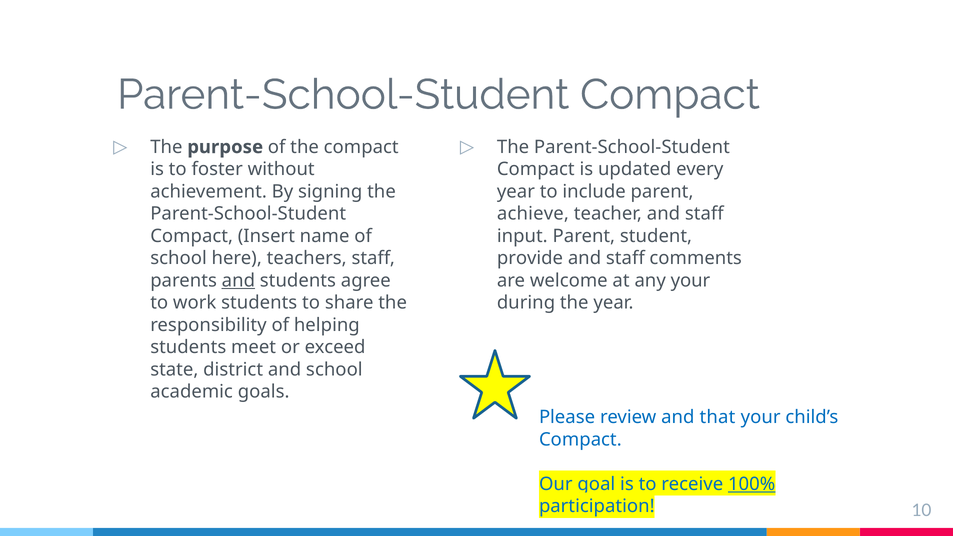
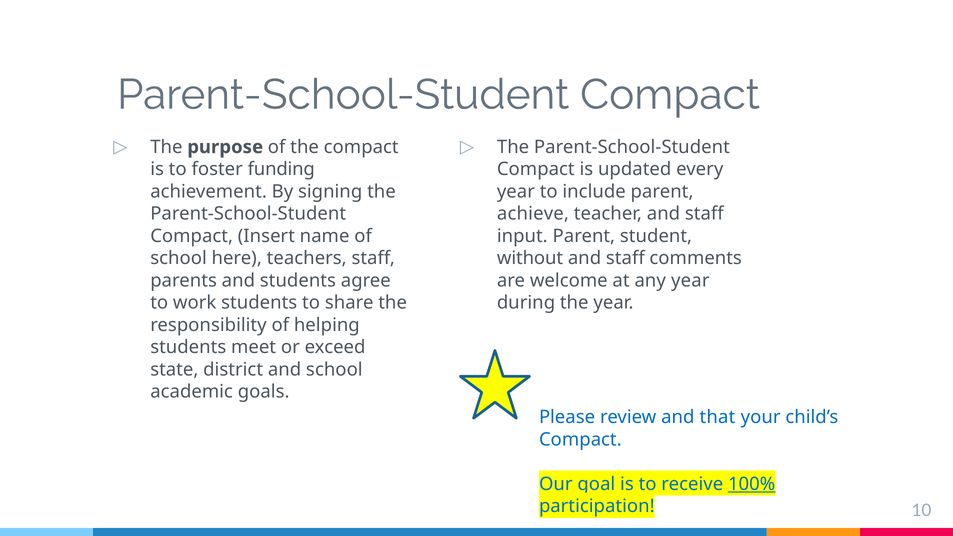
without: without -> funding
provide: provide -> without
and at (238, 281) underline: present -> none
any your: your -> year
